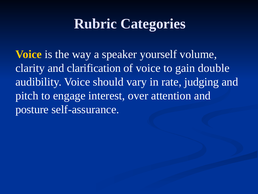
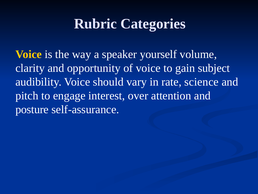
clarification: clarification -> opportunity
double: double -> subject
judging: judging -> science
